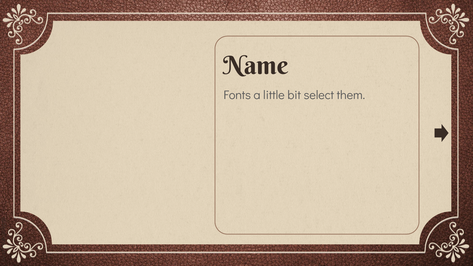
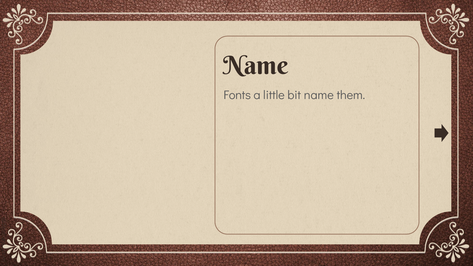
bit select: select -> name
